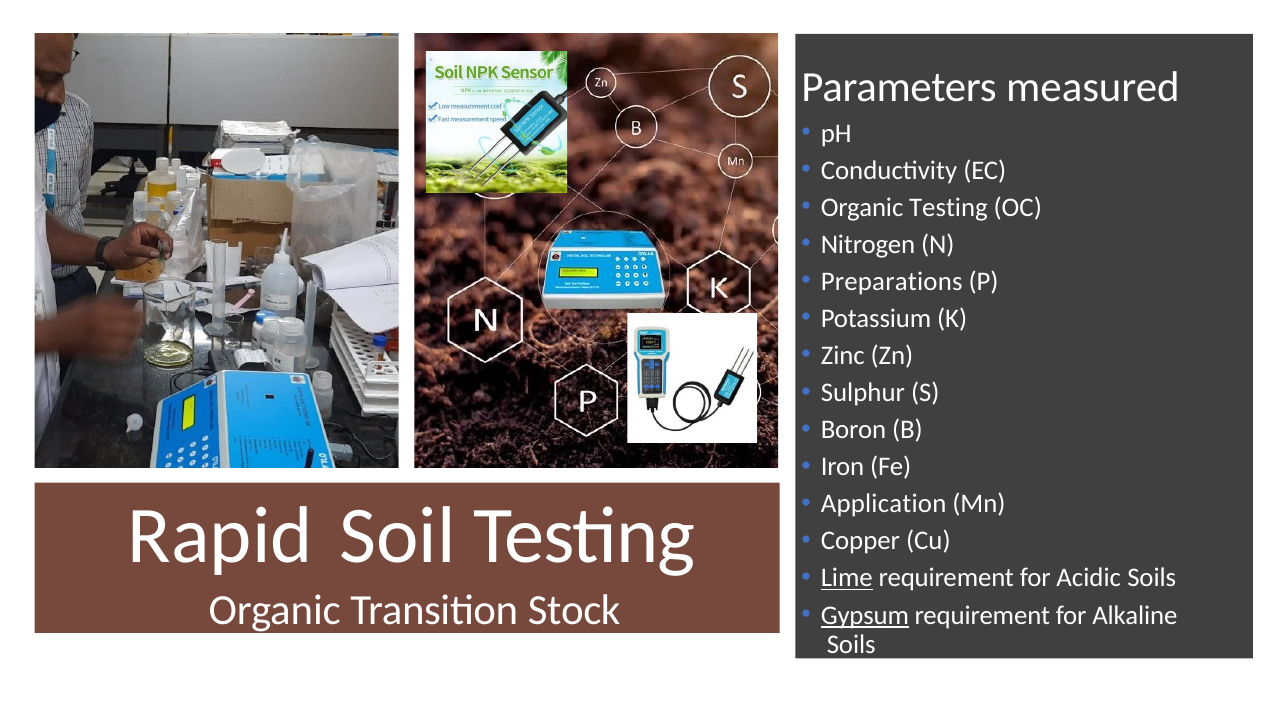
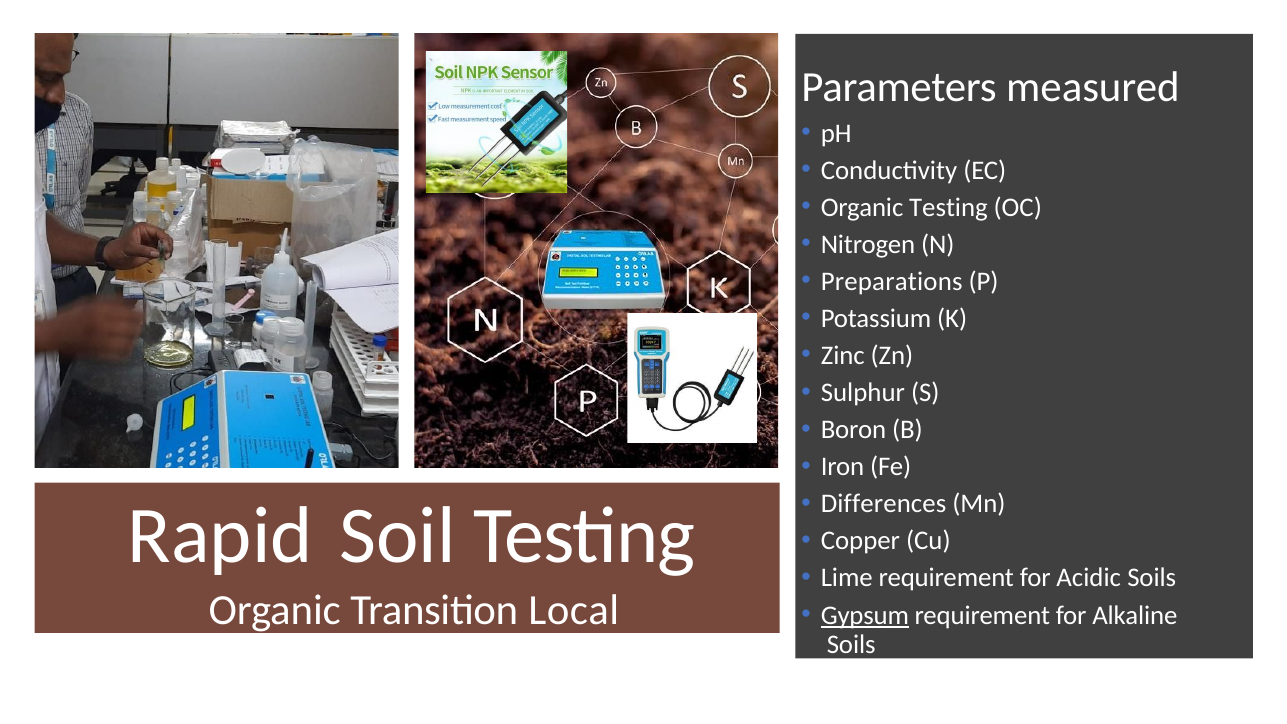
Application: Application -> Differences
Lime underline: present -> none
Stock: Stock -> Local
